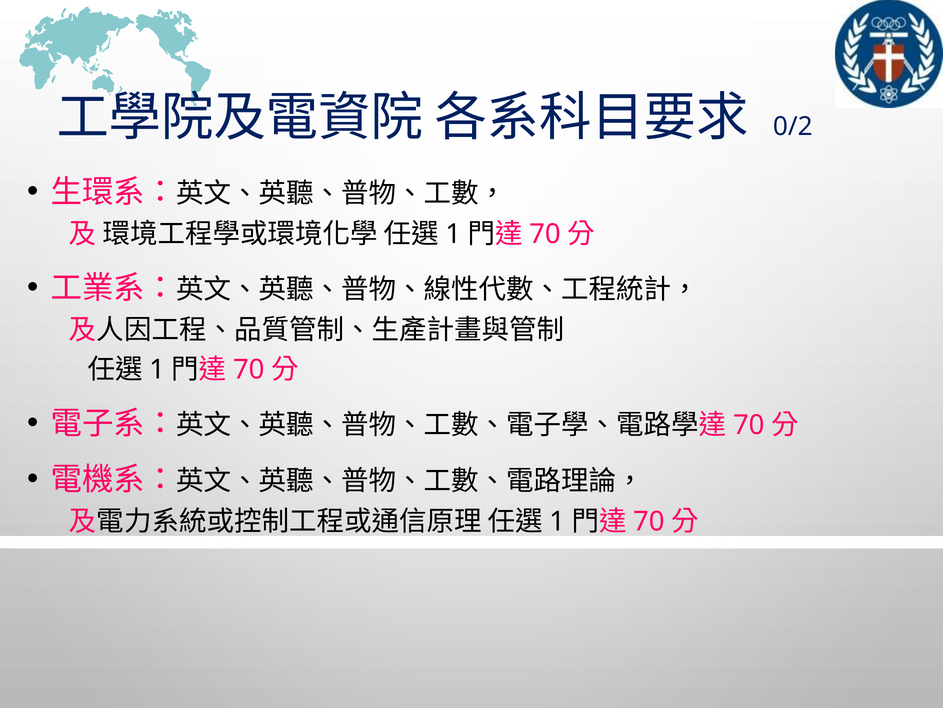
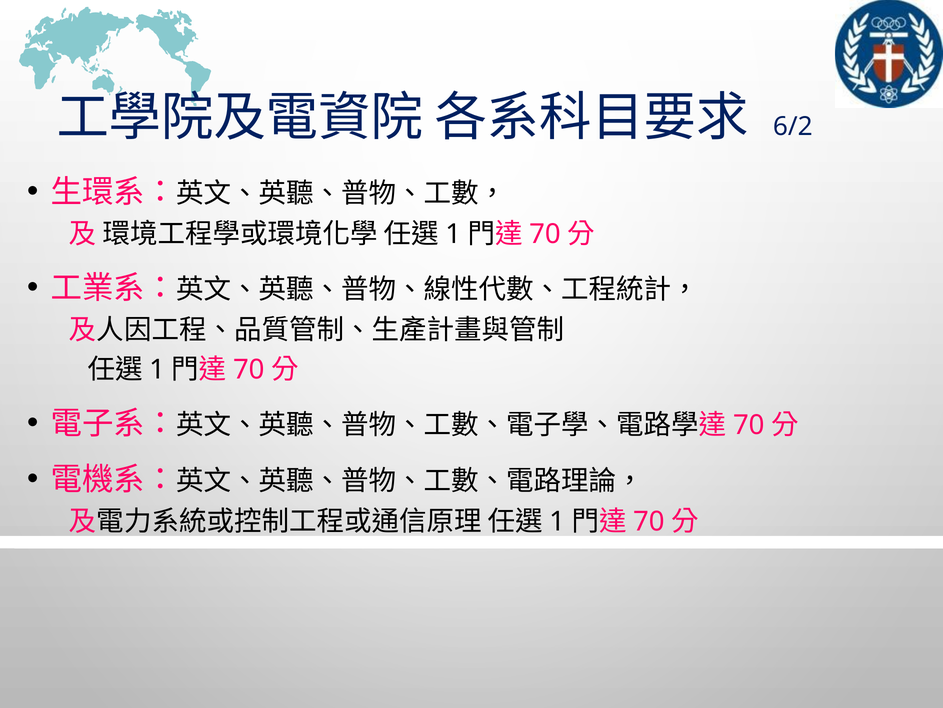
0/2: 0/2 -> 6/2
